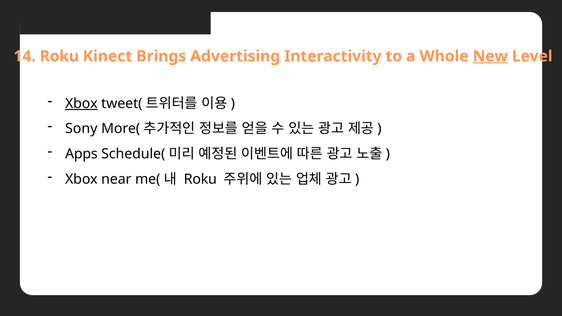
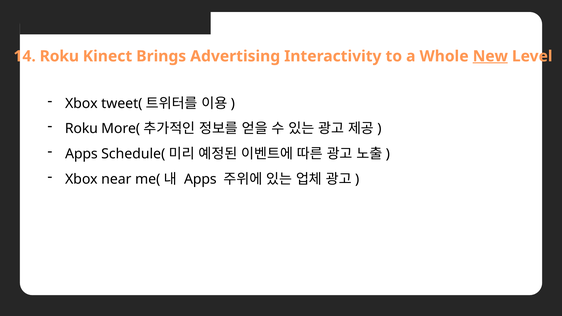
Xbox at (81, 103) underline: present -> none
Sony at (81, 129): Sony -> Roku
Roku at (200, 179): Roku -> Apps
